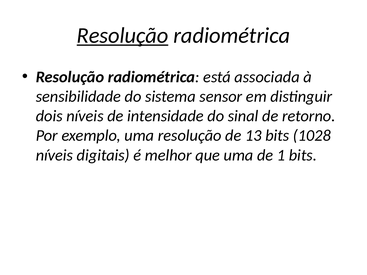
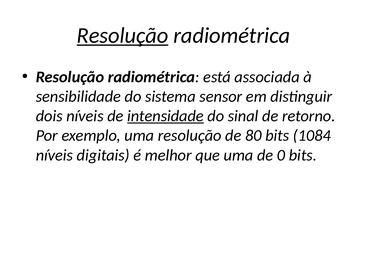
intensidade underline: none -> present
13: 13 -> 80
1028: 1028 -> 1084
1: 1 -> 0
